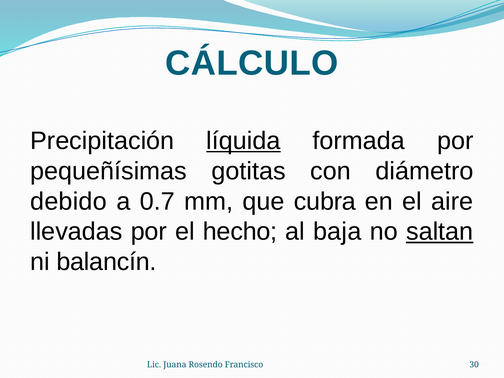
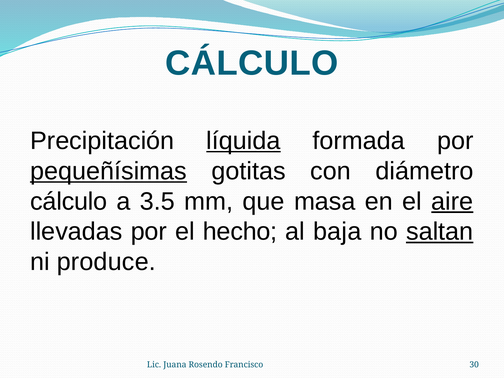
pequeñísimas underline: none -> present
debido at (69, 201): debido -> cálculo
0.7: 0.7 -> 3.5
cubra: cubra -> masa
aire underline: none -> present
balancín: balancín -> produce
